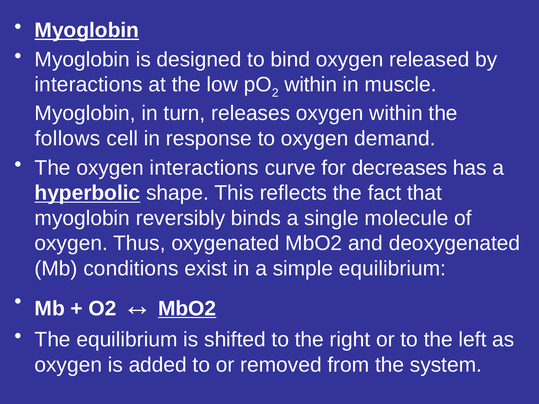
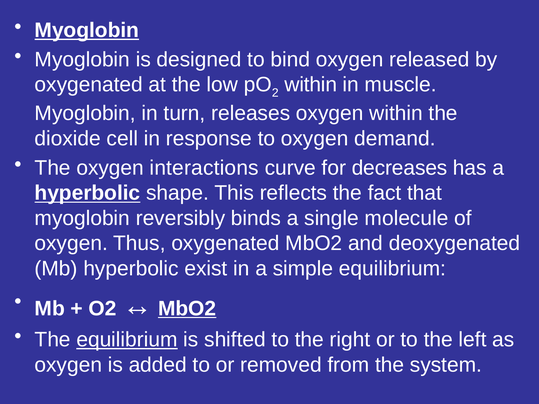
interactions at (89, 85): interactions -> oxygenated
follows: follows -> dioxide
Mb conditions: conditions -> hyperbolic
equilibrium at (127, 340) underline: none -> present
